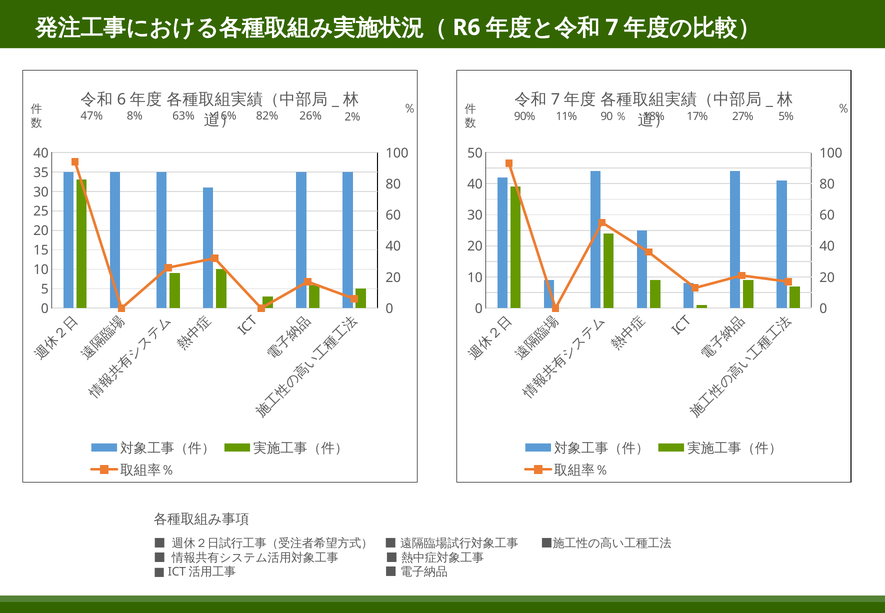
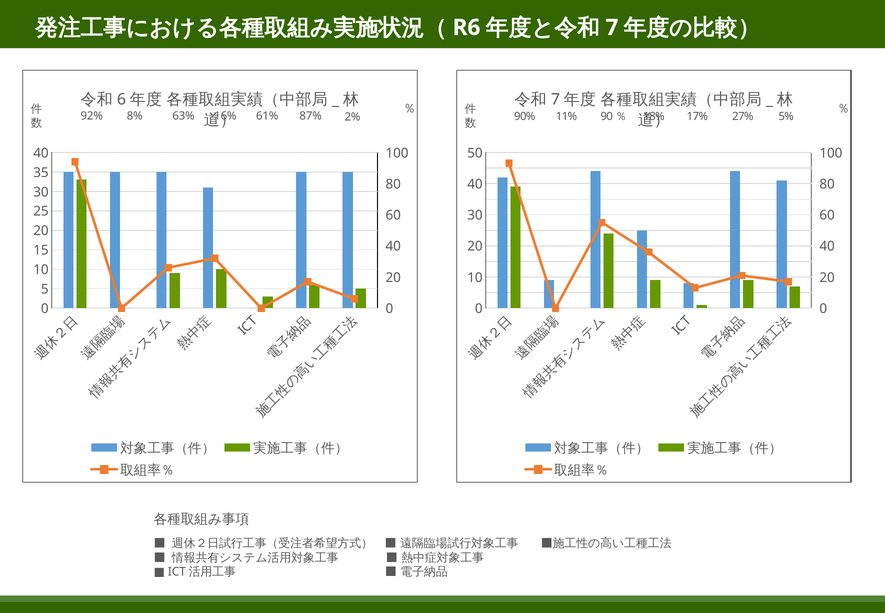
47%: 47% -> 92%
82%: 82% -> 61%
26%: 26% -> 87%
